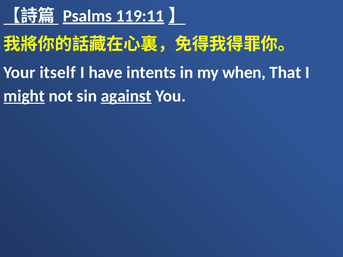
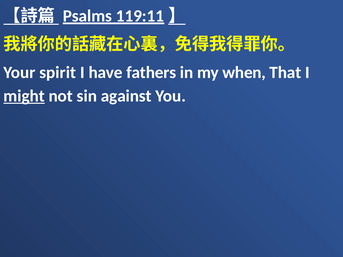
itself: itself -> spirit
intents: intents -> fathers
against underline: present -> none
